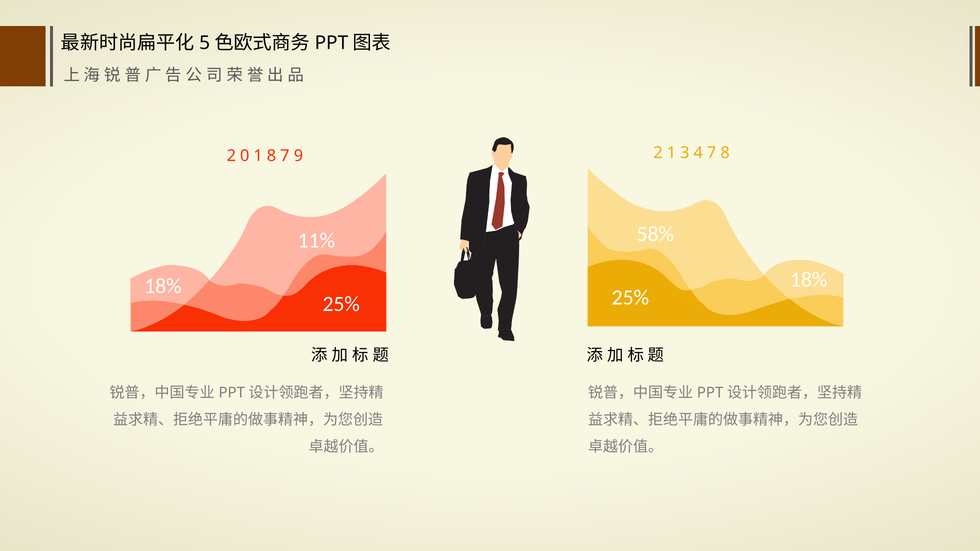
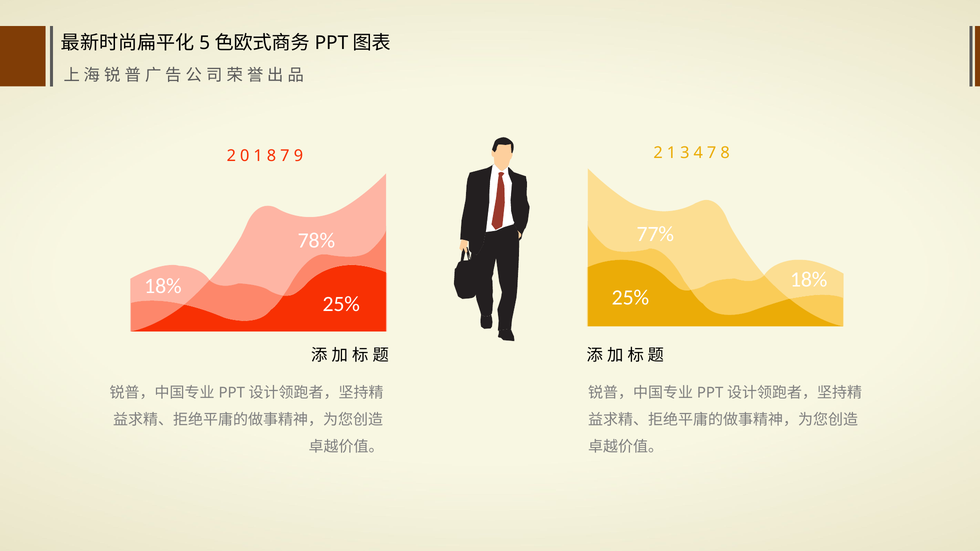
58%: 58% -> 77%
11%: 11% -> 78%
